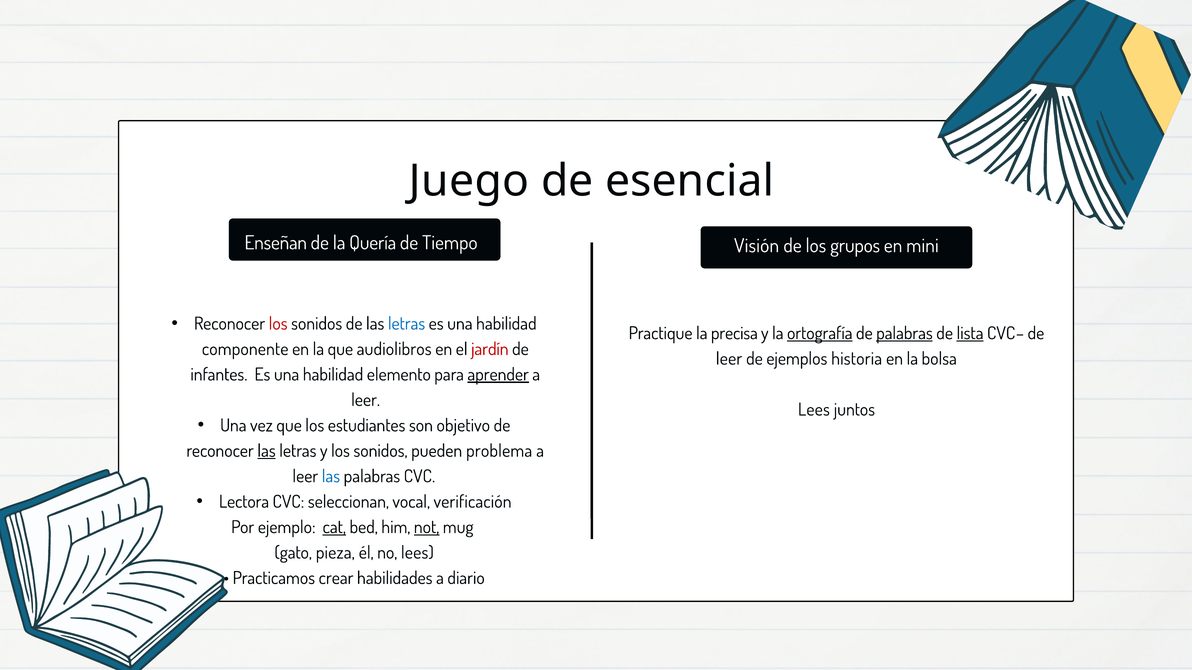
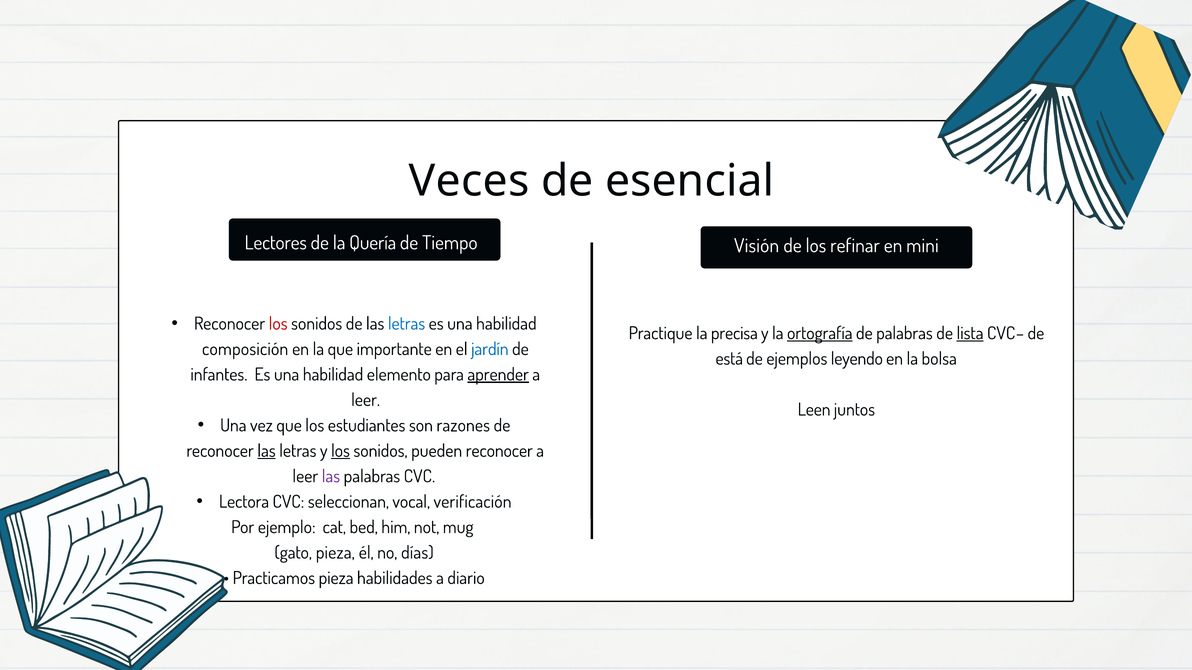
Juego: Juego -> Veces
Enseñan: Enseñan -> Lectores
grupos: grupos -> refinar
palabras at (904, 334) underline: present -> none
componente: componente -> composición
audiolibros: audiolibros -> importante
jardín colour: red -> blue
leer at (729, 359): leer -> está
historia: historia -> leyendo
Lees at (814, 410): Lees -> Leen
objetivo: objetivo -> razones
los at (340, 451) underline: none -> present
pueden problema: problema -> reconocer
las at (331, 477) colour: blue -> purple
cat underline: present -> none
not underline: present -> none
no lees: lees -> días
Practicamos crear: crear -> pieza
